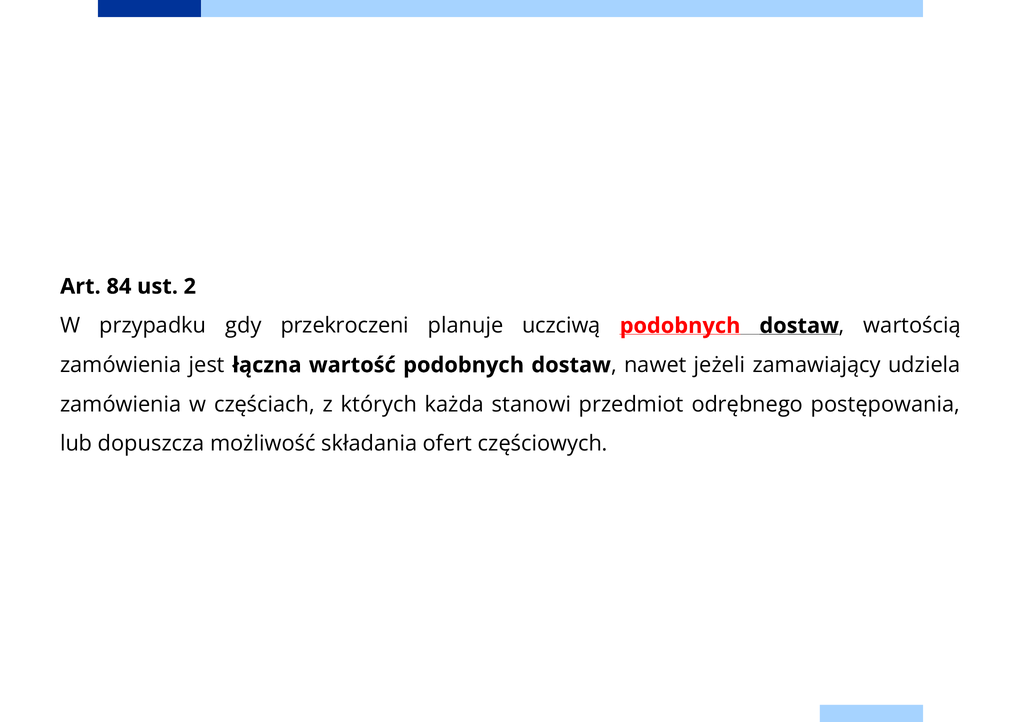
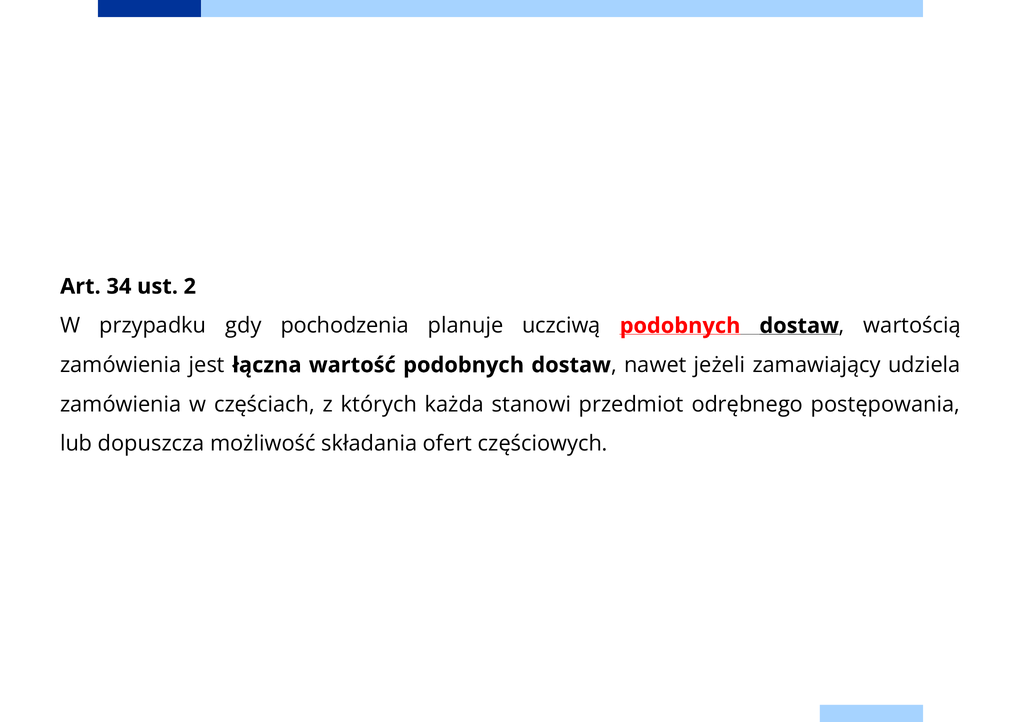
84: 84 -> 34
przekroczeni: przekroczeni -> pochodzenia
